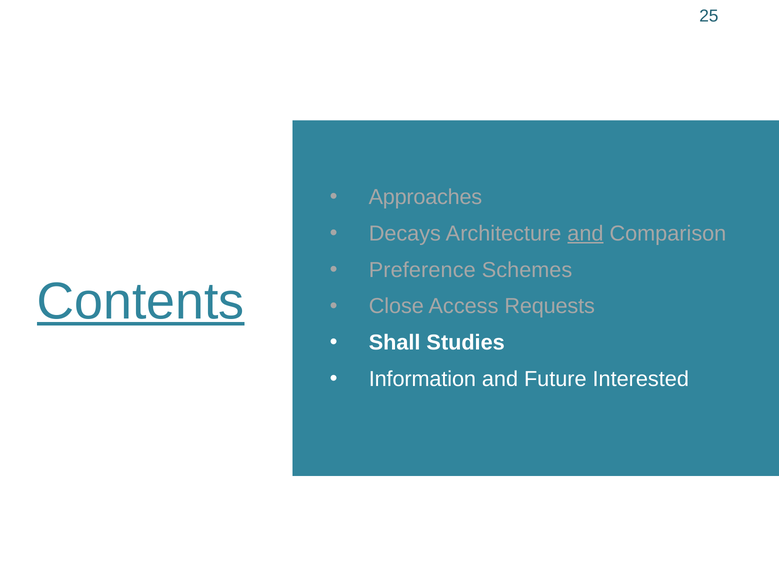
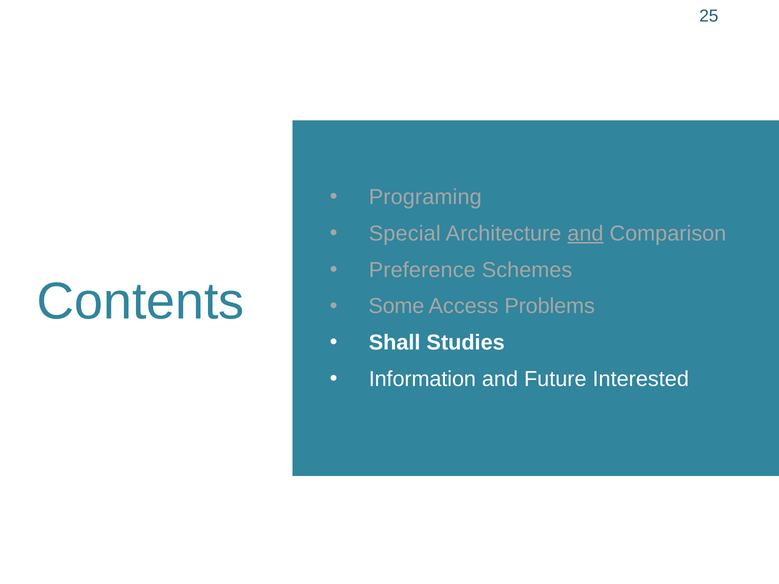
Approaches: Approaches -> Programing
Decays: Decays -> Special
Contents underline: present -> none
Close: Close -> Some
Requests: Requests -> Problems
